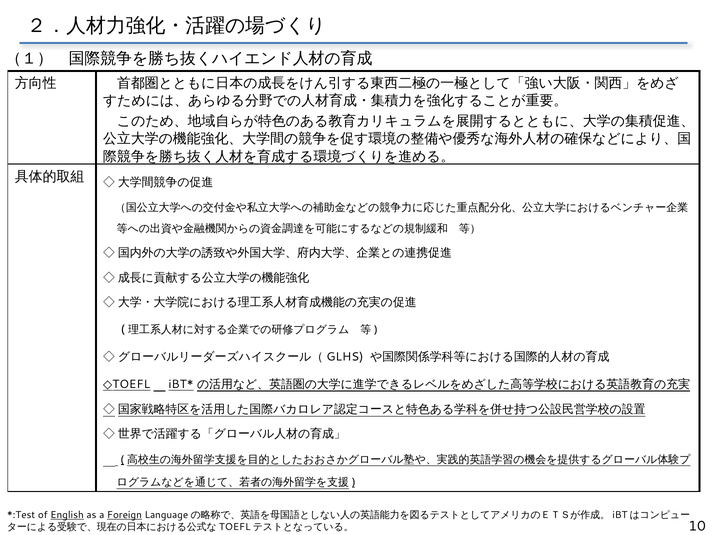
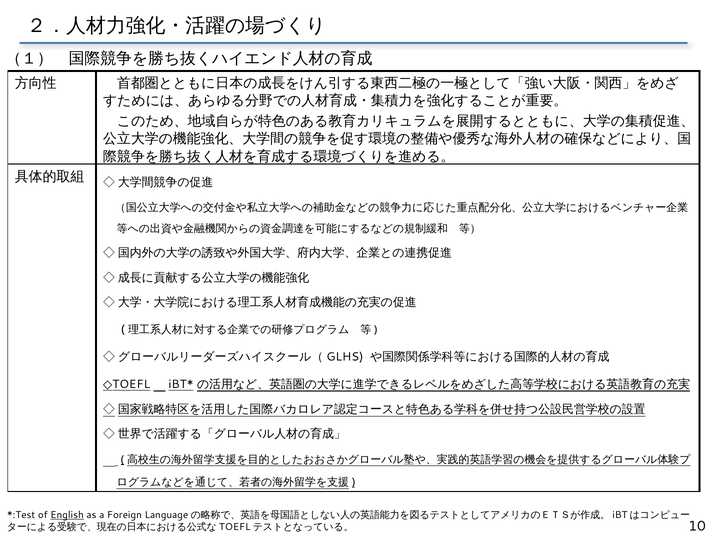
Foreign underline: present -> none
